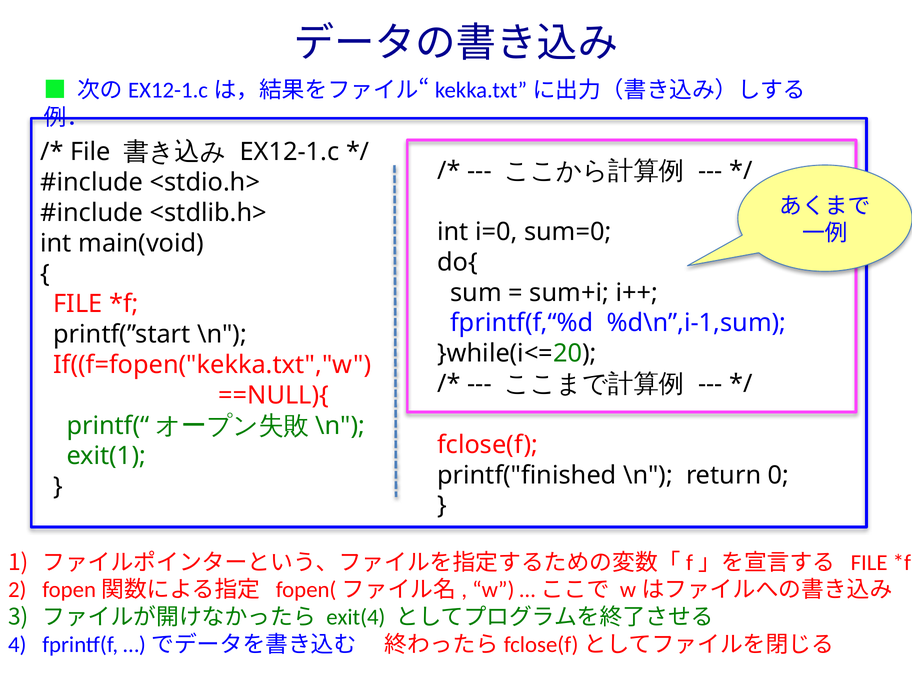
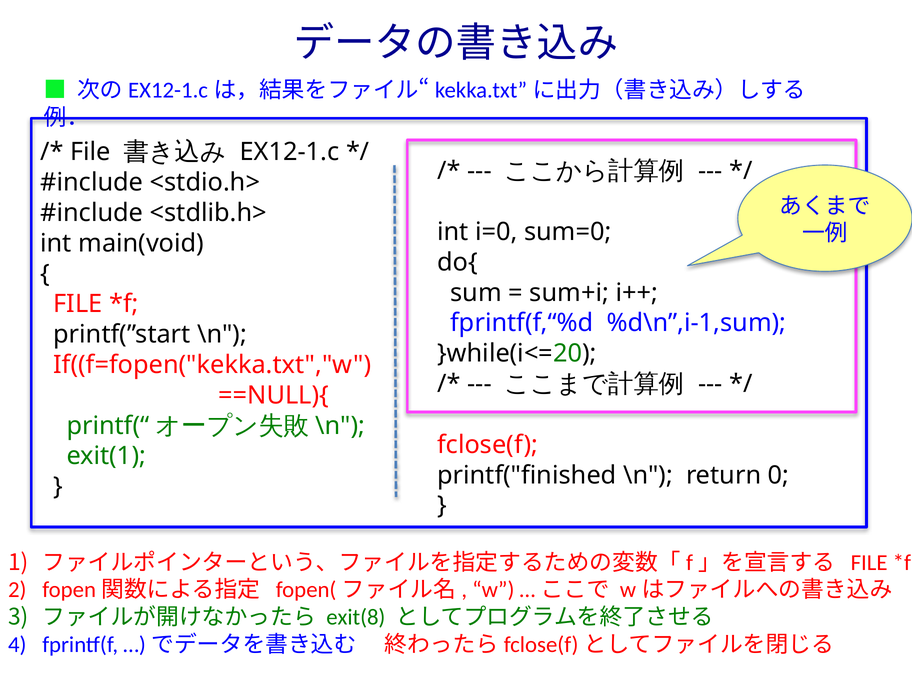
exit(4: exit(4 -> exit(8
